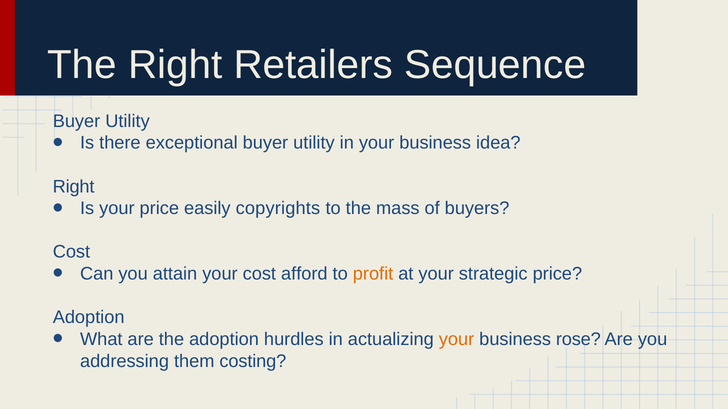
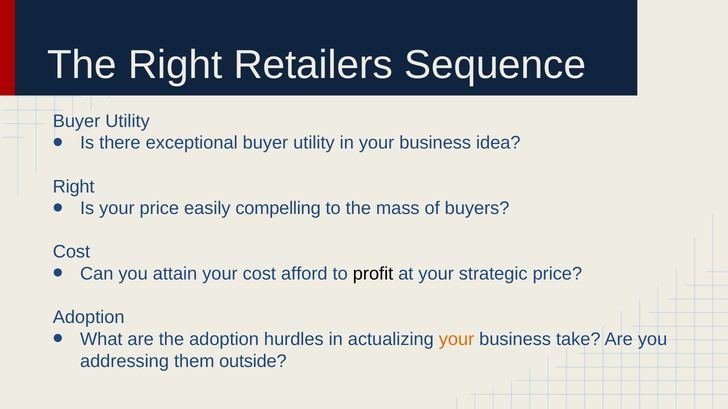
copyrights: copyrights -> compelling
profit colour: orange -> black
rose: rose -> take
costing: costing -> outside
